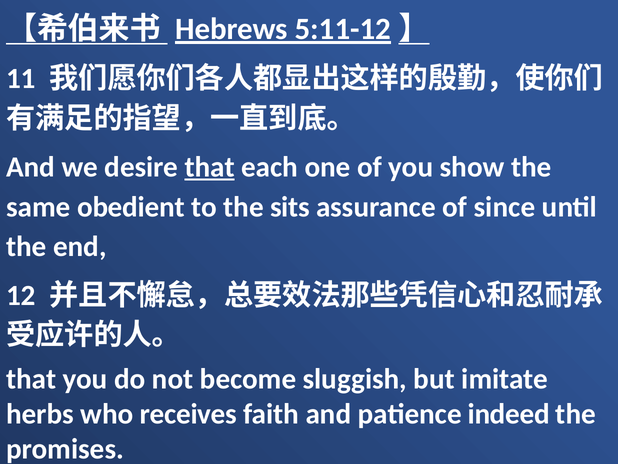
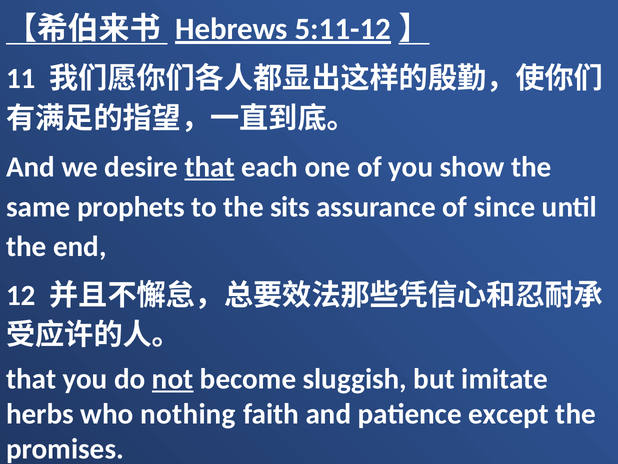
obedient: obedient -> prophets
not underline: none -> present
receives: receives -> nothing
indeed: indeed -> except
